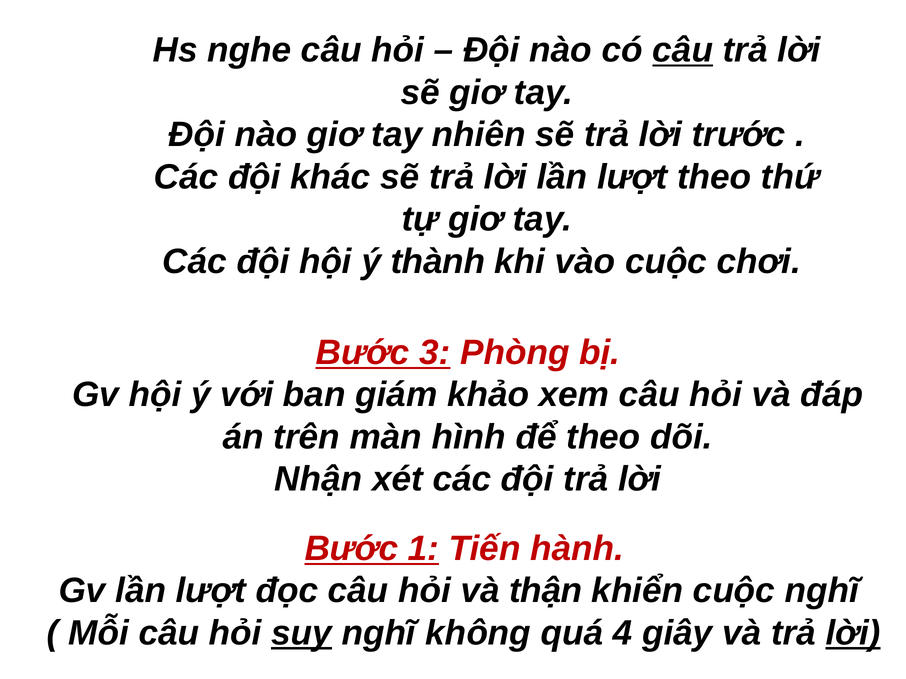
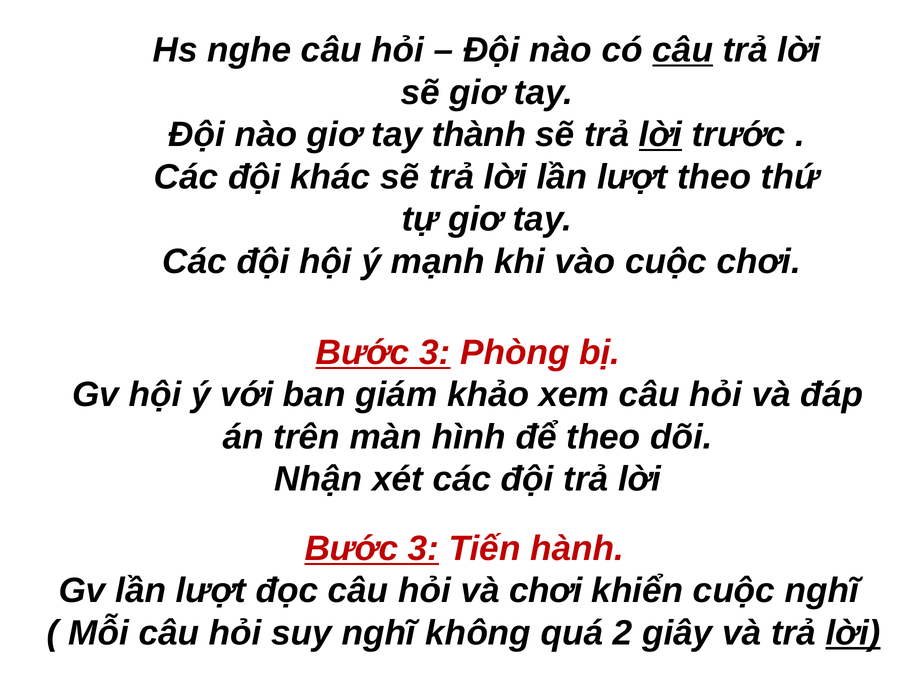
nhiên: nhiên -> thành
lời at (660, 135) underline: none -> present
thành: thành -> mạnh
1 at (424, 549): 1 -> 3
và thận: thận -> chơi
suy underline: present -> none
4: 4 -> 2
